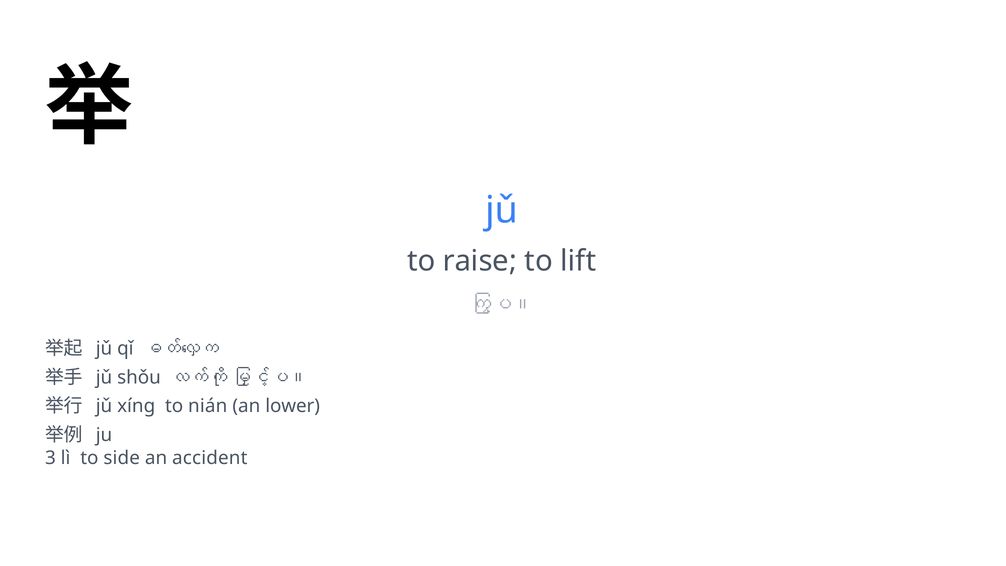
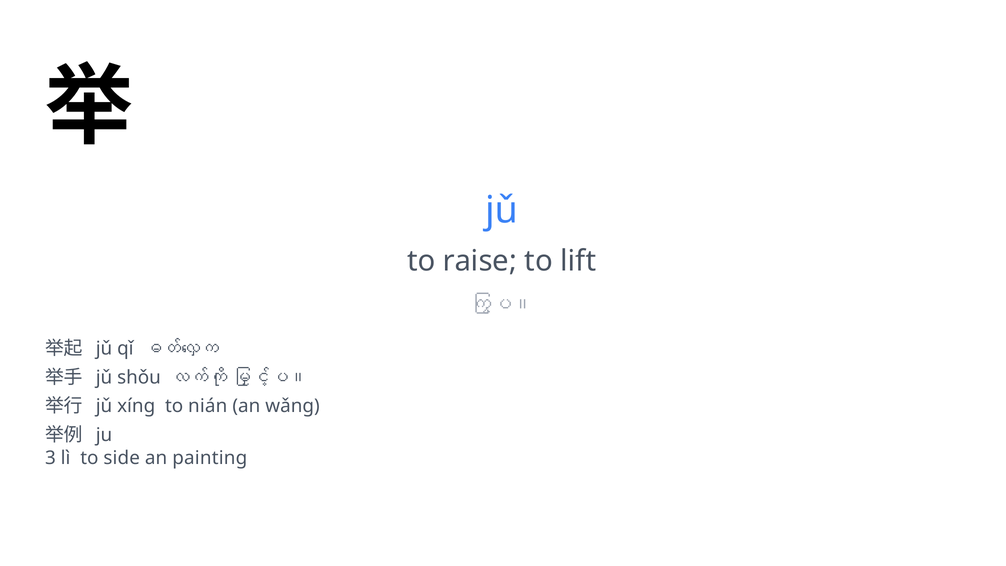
lower: lower -> wǎng
accident: accident -> painting
